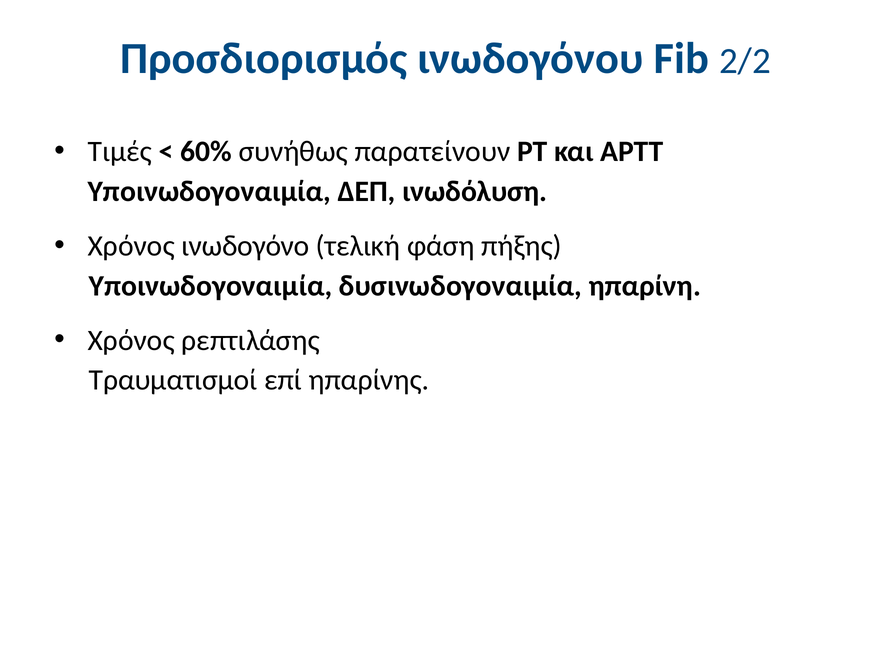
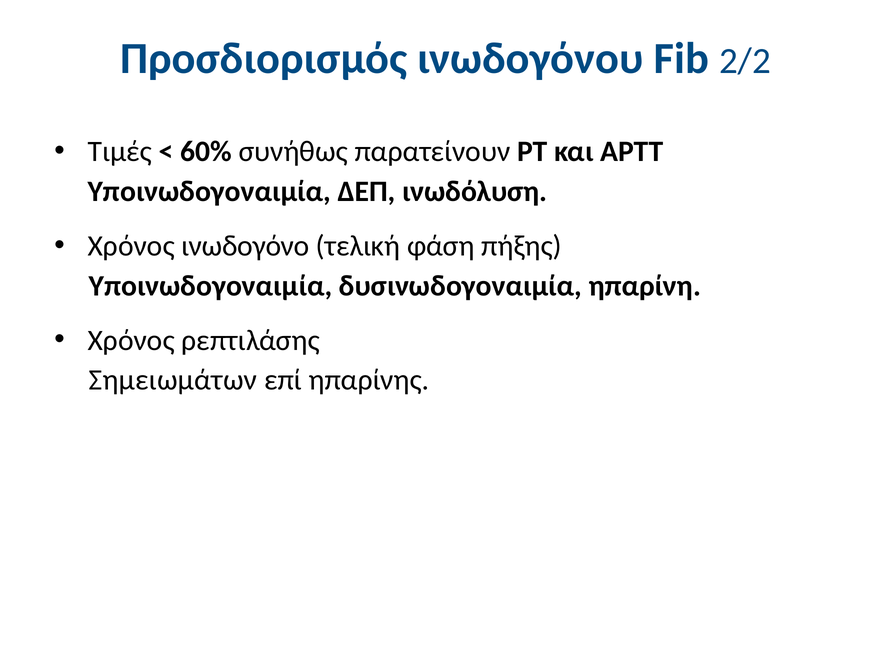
Τραυματισμοί: Τραυματισμοί -> Σημειωμάτων
